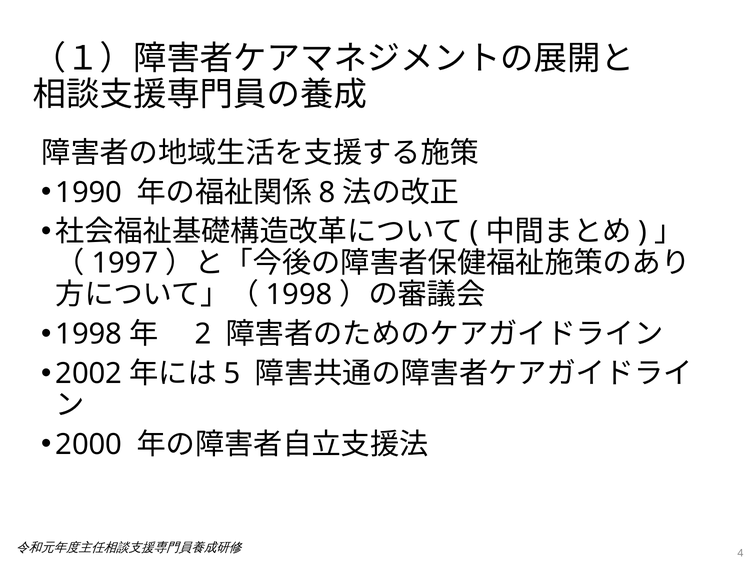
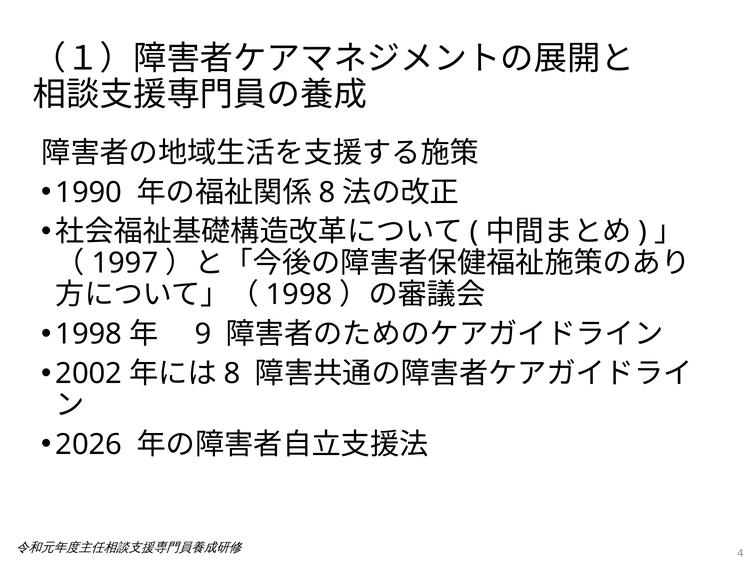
2: 2 -> 9
5 at (232, 374): 5 -> 8
2000: 2000 -> 2026
